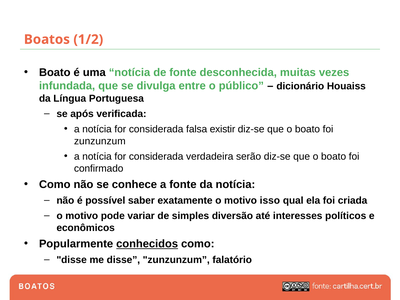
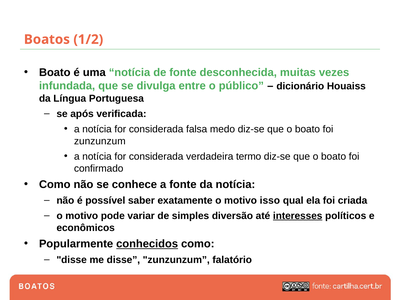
existir: existir -> medo
serão: serão -> termo
interesses underline: none -> present
